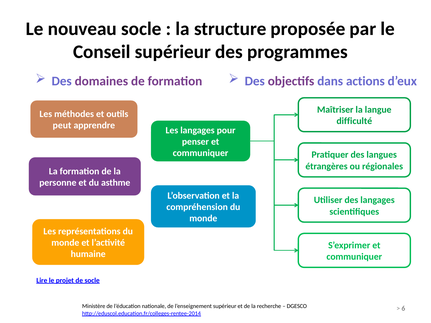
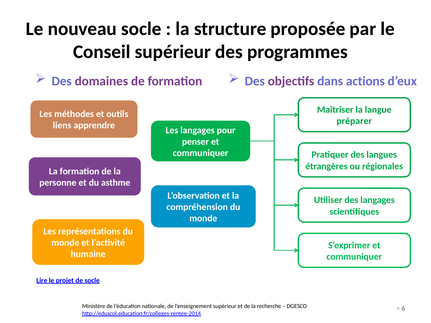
difficulté: difficulté -> préparer
peut: peut -> liens
